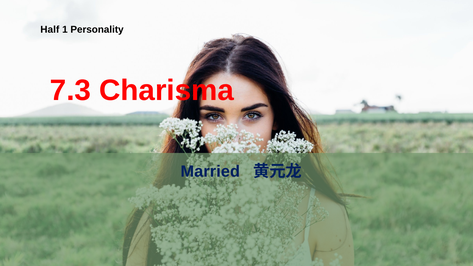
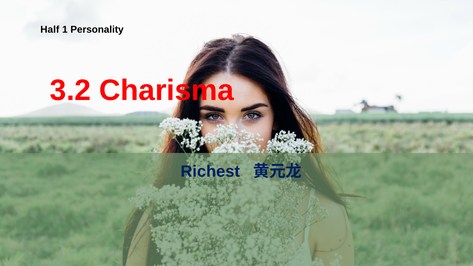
7.3: 7.3 -> 3.2
Married: Married -> Richest
